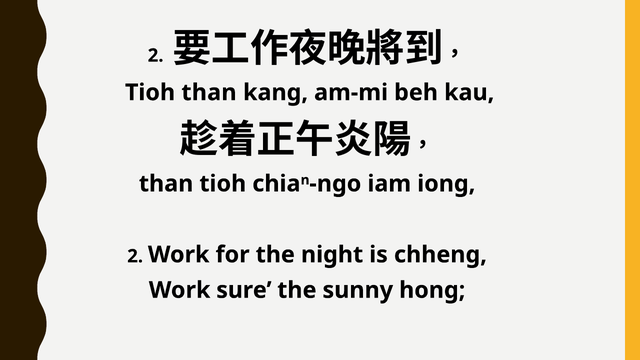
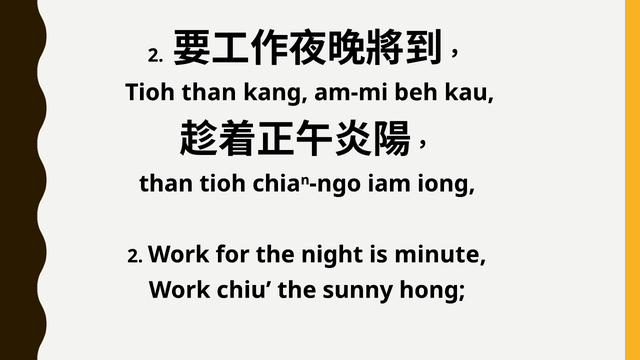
chheng: chheng -> minute
sure: sure -> chiu
